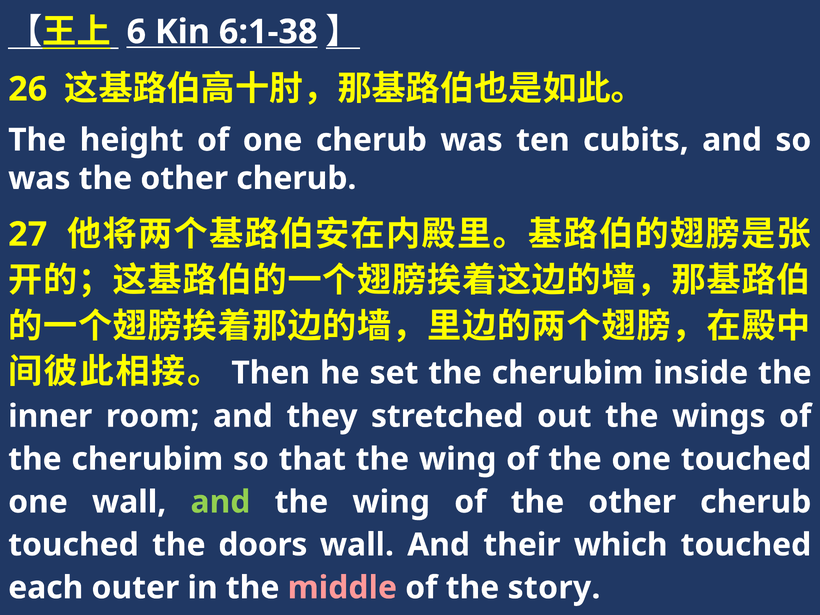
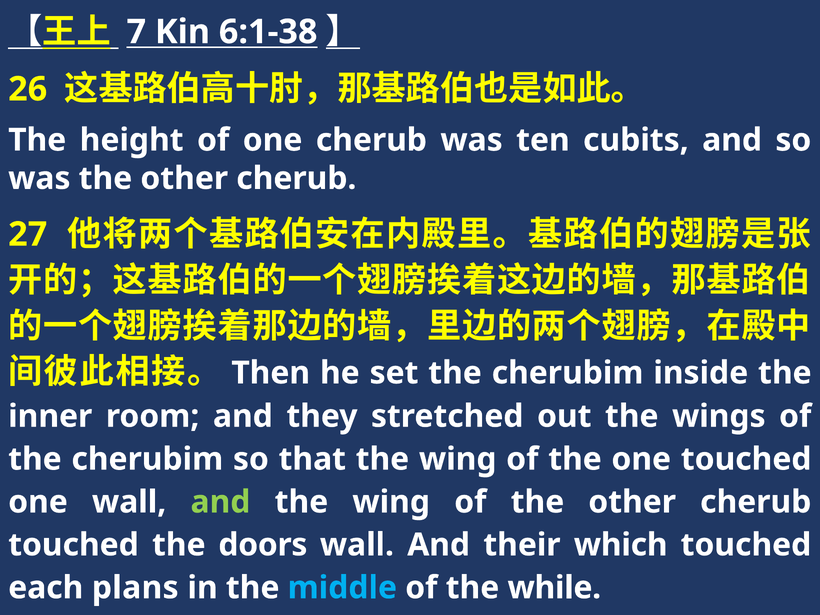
6: 6 -> 7
outer: outer -> plans
middle colour: pink -> light blue
story: story -> while
